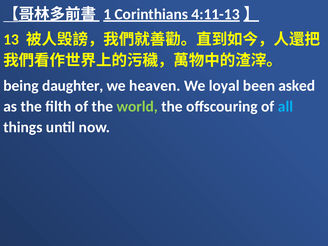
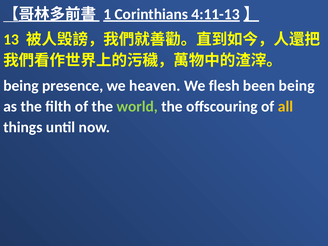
daughter: daughter -> presence
loyal: loyal -> flesh
been asked: asked -> being
all colour: light blue -> yellow
